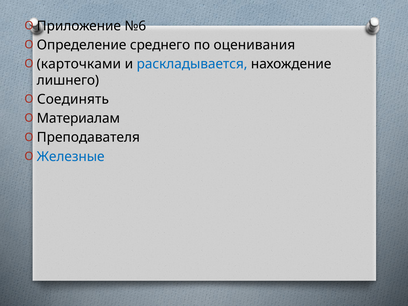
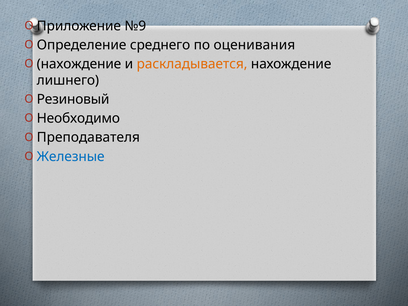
№6: №6 -> №9
карточками at (79, 64): карточками -> нахождение
раскладывается colour: blue -> orange
Соединять: Соединять -> Резиновый
Материалам: Материалам -> Необходимо
